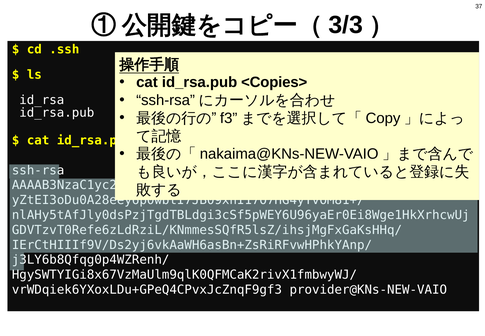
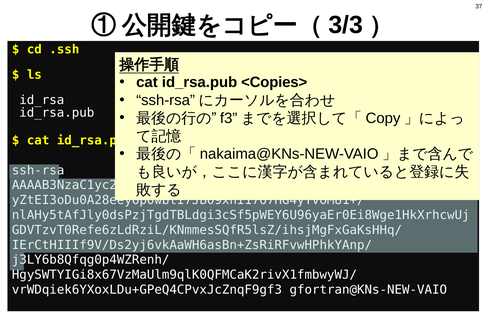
provider@KNs-NEW-VAIO: provider@KNs-NEW-VAIO -> gfortran@KNs-NEW-VAIO
